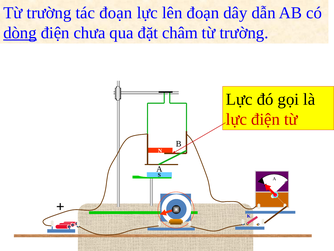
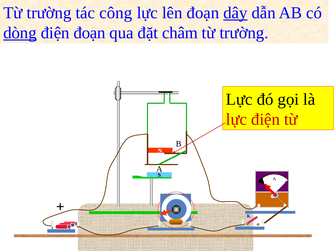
tác đoạn: đoạn -> công
dây underline: none -> present
điện chưa: chưa -> đoạn
